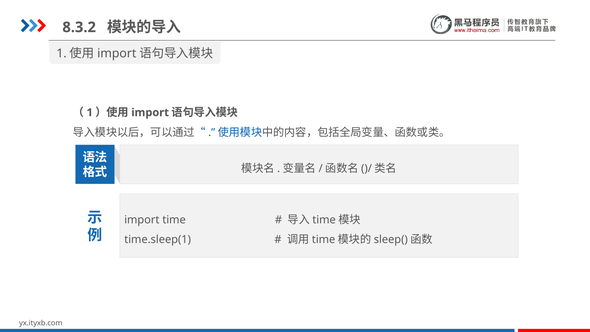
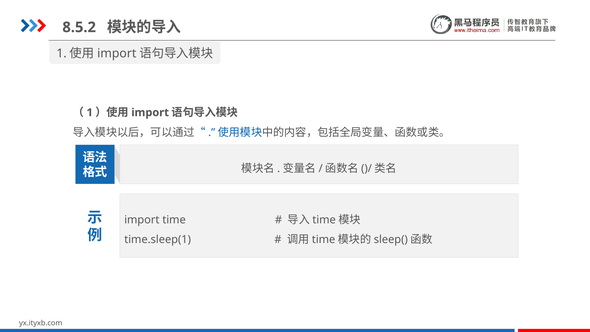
8.3.2: 8.3.2 -> 8.5.2
